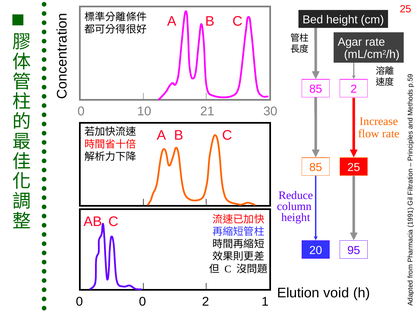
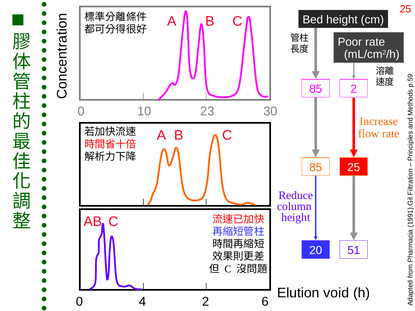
Agar: Agar -> Poor
21: 21 -> 23
95: 95 -> 51
0 0: 0 -> 4
2 1: 1 -> 6
